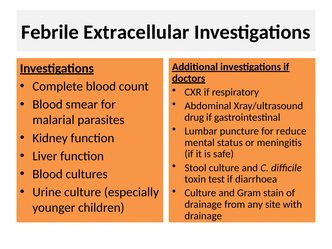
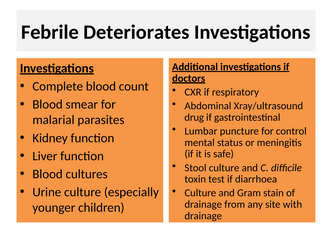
Extracellular: Extracellular -> Deteriorates
reduce: reduce -> control
